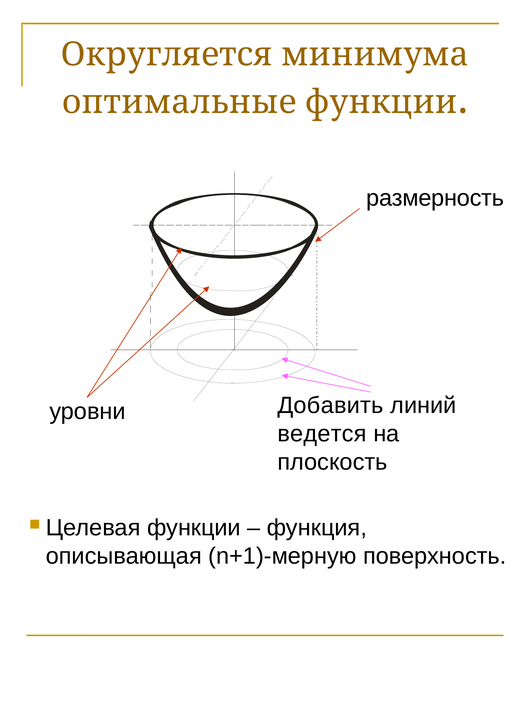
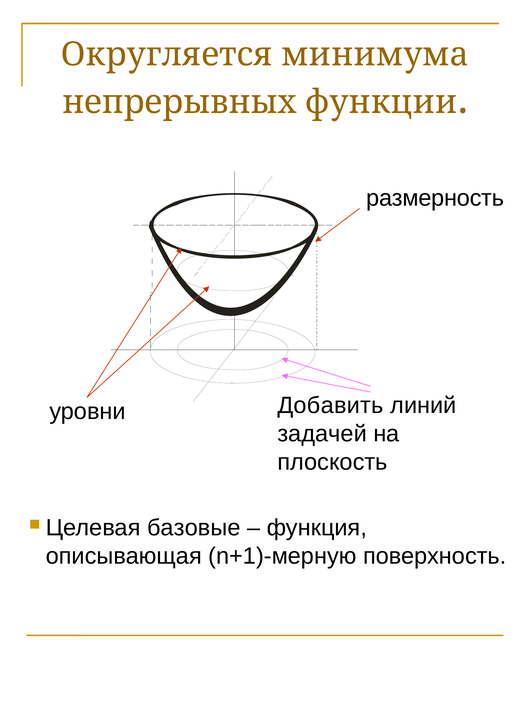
оптимальные: оптимальные -> непрерывных
ведется: ведется -> задачей
Целевая функции: функции -> базовые
